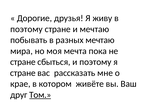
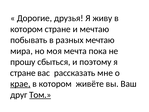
поэтому at (26, 29): поэтому -> котором
стране at (23, 62): стране -> прошу
крае underline: none -> present
